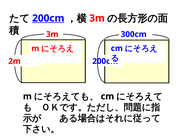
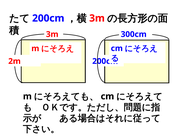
200cm at (48, 18) underline: present -> none
